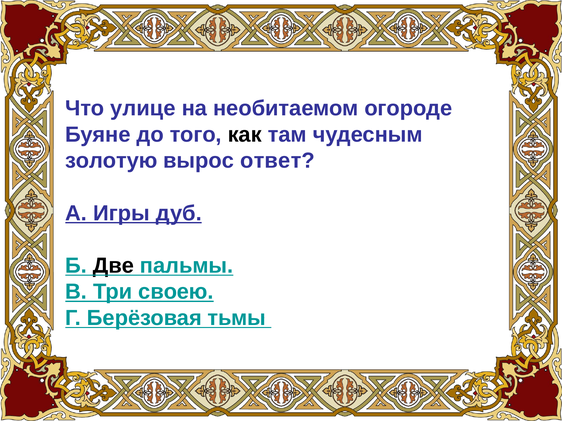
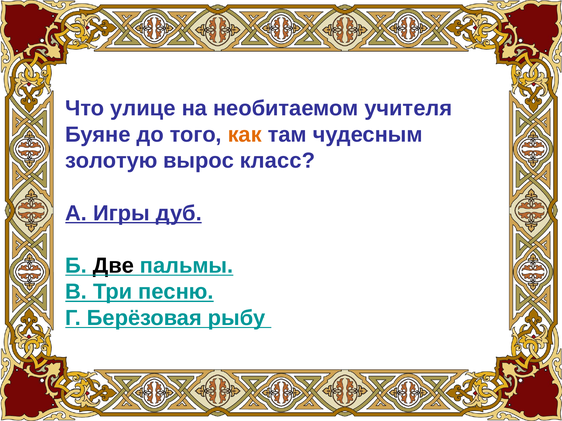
огороде: огороде -> учителя
как colour: black -> orange
ответ: ответ -> класс
своею: своею -> песню
тьмы: тьмы -> рыбу
